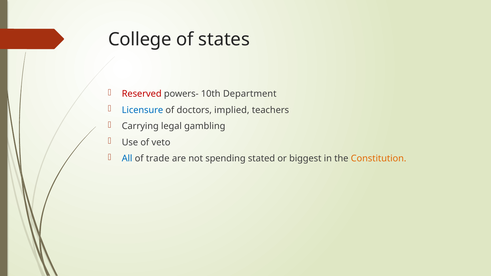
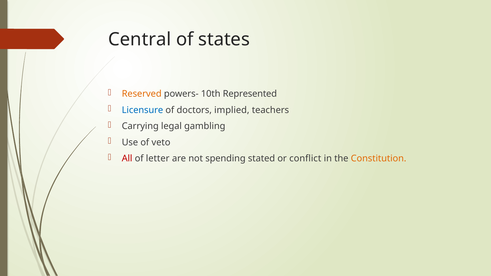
College: College -> Central
Reserved colour: red -> orange
Department: Department -> Represented
All colour: blue -> red
trade: trade -> letter
biggest: biggest -> conflict
